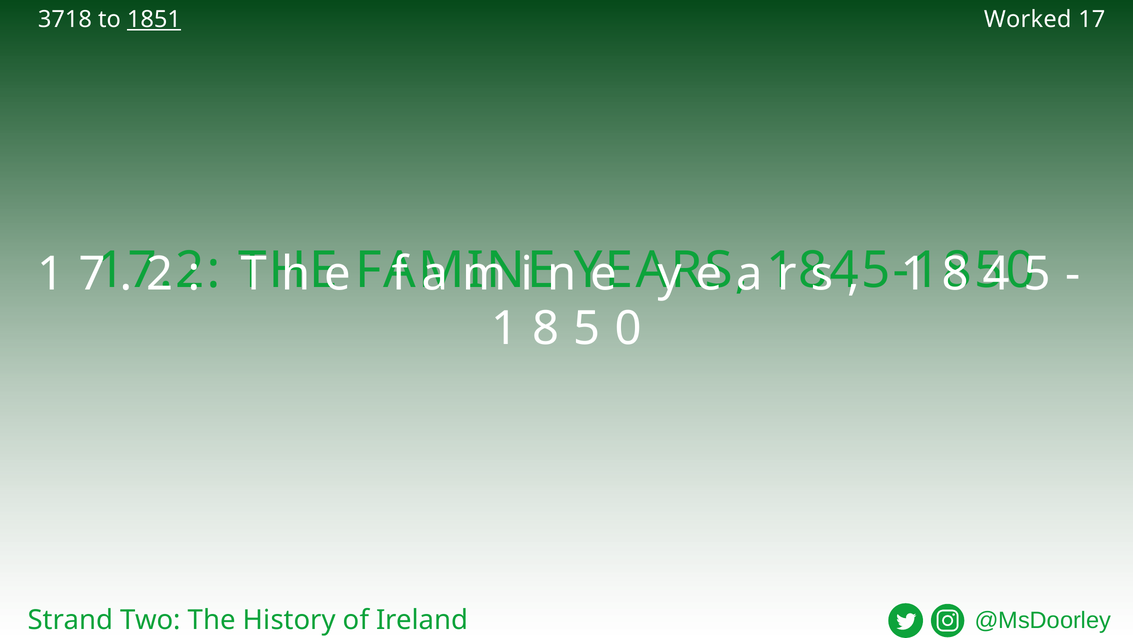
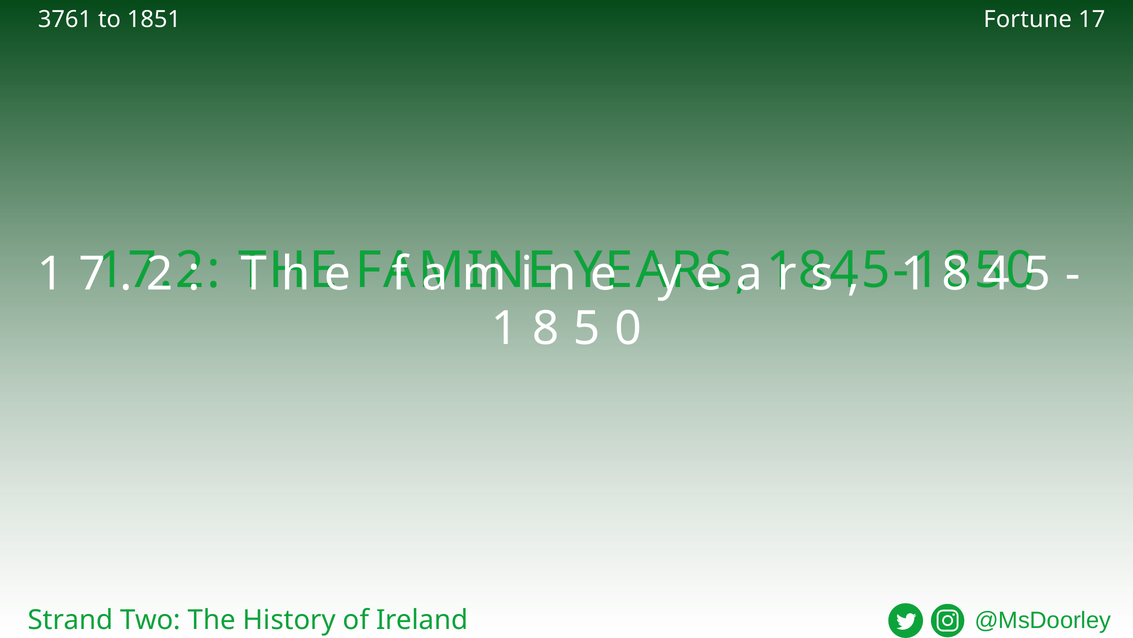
3718: 3718 -> 3761
1851 underline: present -> none
Worked: Worked -> Fortune
